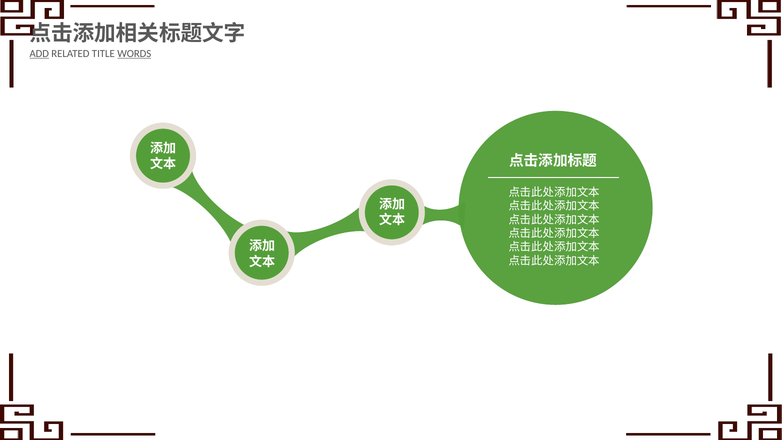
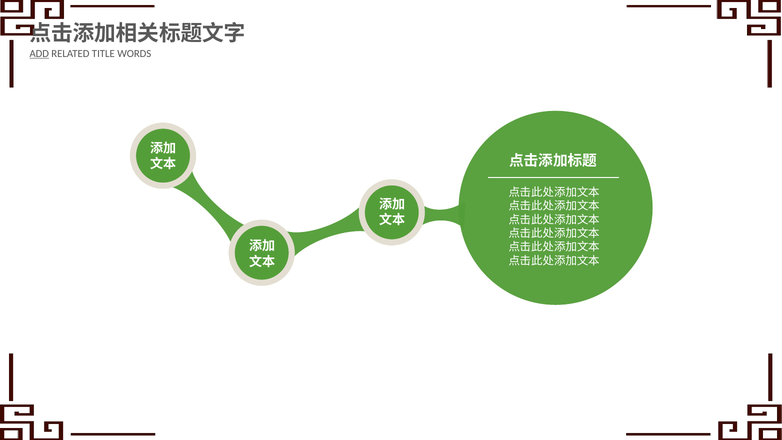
WORDS underline: present -> none
